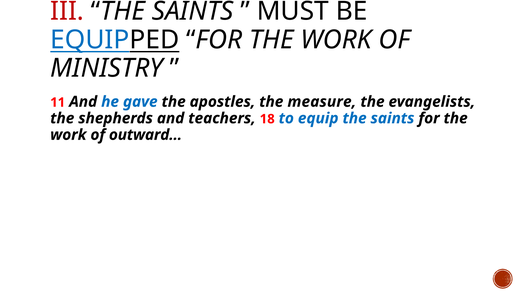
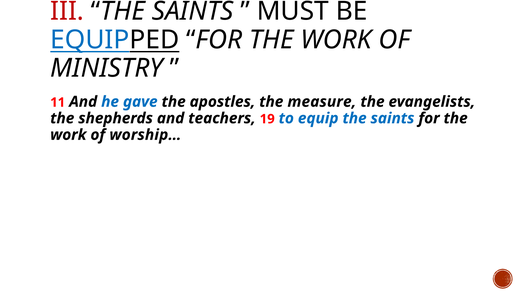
18: 18 -> 19
outward…: outward… -> worship…
